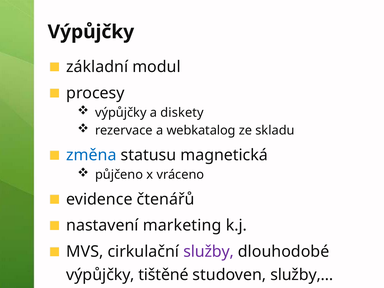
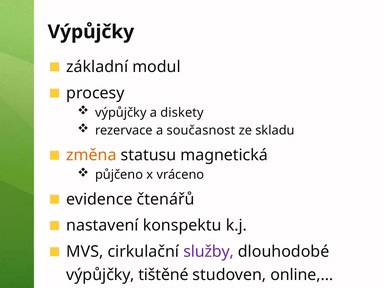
webkatalog: webkatalog -> současnost
změna colour: blue -> orange
marketing: marketing -> konspektu
služby,…: služby,… -> online,…
